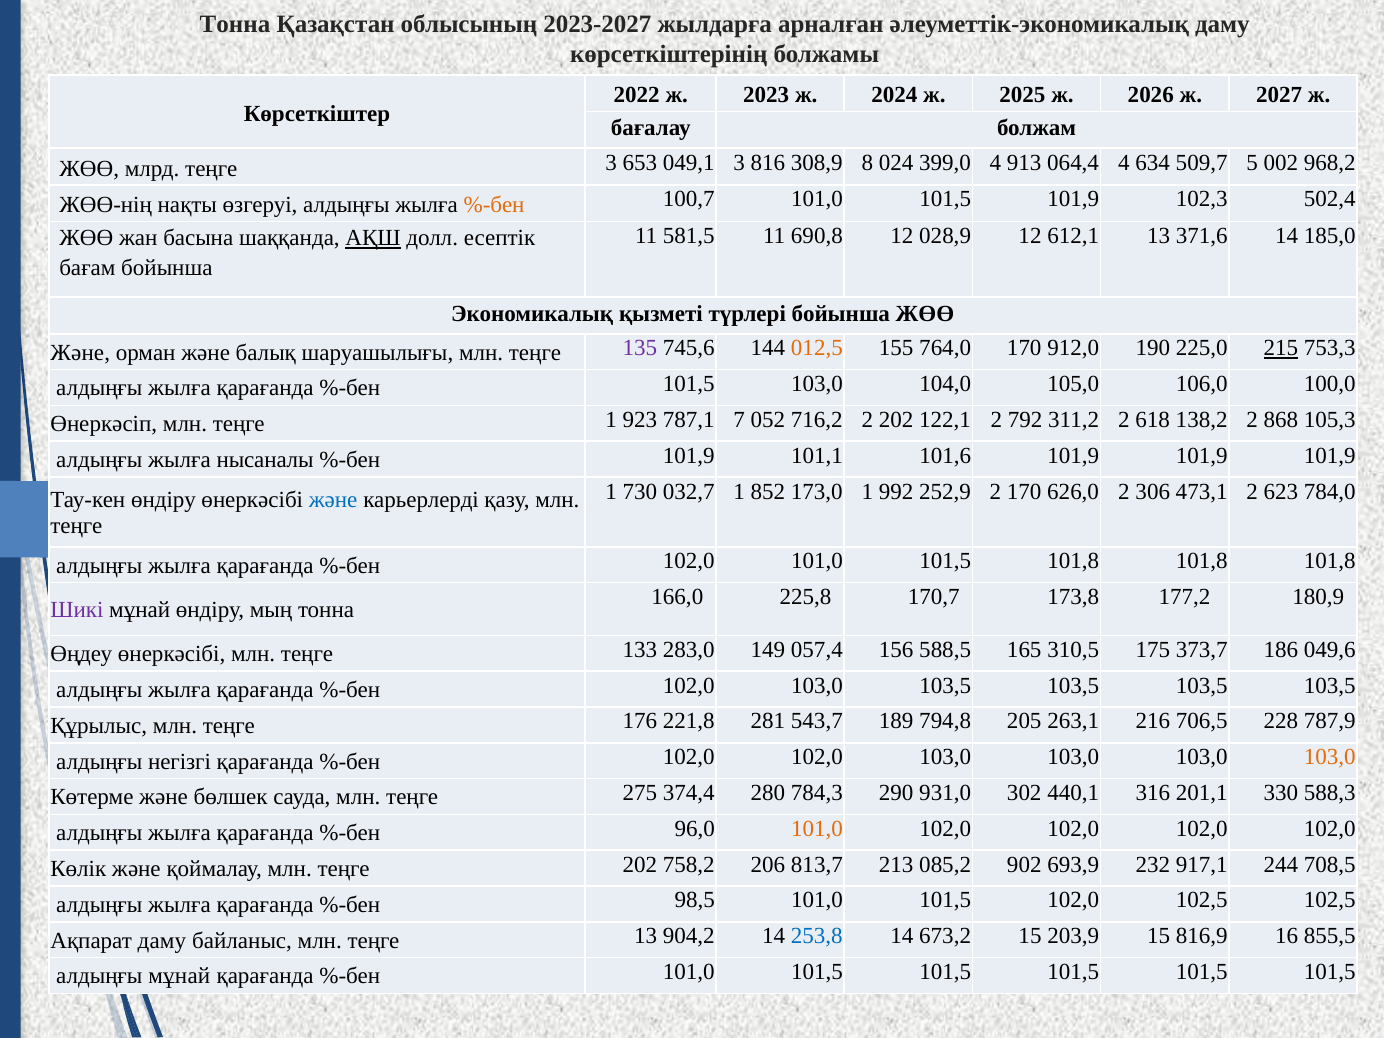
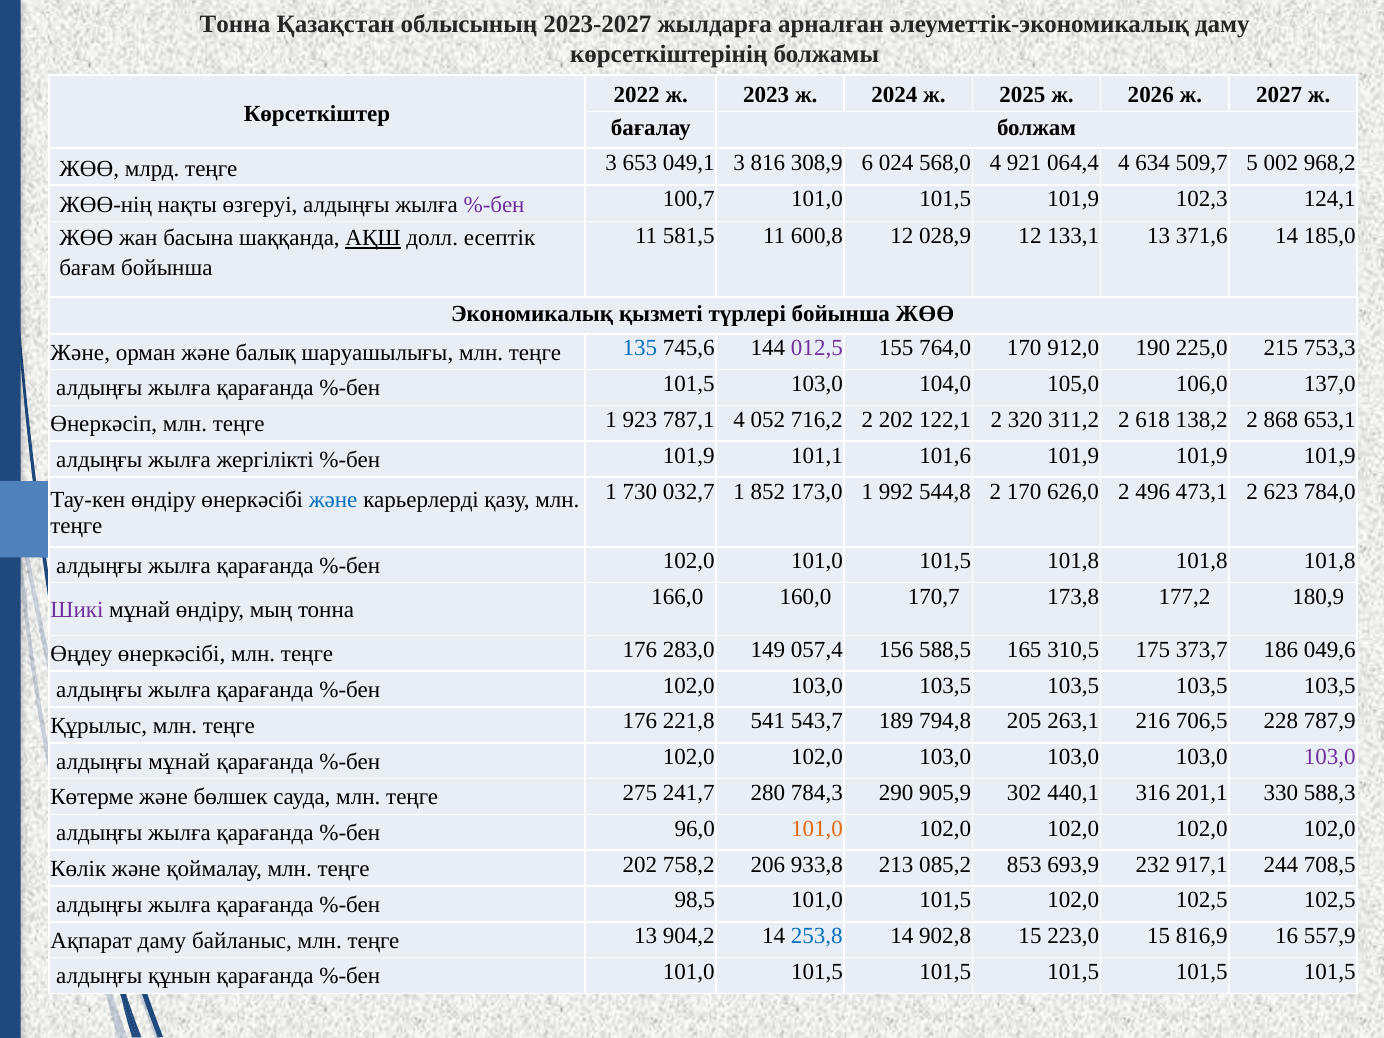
8: 8 -> 6
399,0: 399,0 -> 568,0
913: 913 -> 921
%-бен at (494, 205) colour: orange -> purple
502,4: 502,4 -> 124,1
690,8: 690,8 -> 600,8
612,1: 612,1 -> 133,1
135 colour: purple -> blue
012,5 colour: orange -> purple
215 underline: present -> none
100,0: 100,0 -> 137,0
787,1 7: 7 -> 4
792: 792 -> 320
105,3: 105,3 -> 653,1
нысаналы: нысаналы -> жергілікті
252,9: 252,9 -> 544,8
306: 306 -> 496
225,8: 225,8 -> 160,0
өнеркәсібі млн теңге 133: 133 -> 176
281: 281 -> 541
алдыңғы негізгі: негізгі -> мұнай
103,0 at (1330, 757) colour: orange -> purple
374,4: 374,4 -> 241,7
931,0: 931,0 -> 905,9
813,7: 813,7 -> 933,8
902: 902 -> 853
673,2: 673,2 -> 902,8
203,9: 203,9 -> 223,0
855,5: 855,5 -> 557,9
алдыңғы мұнай: мұнай -> құнын
